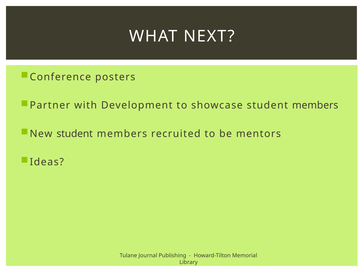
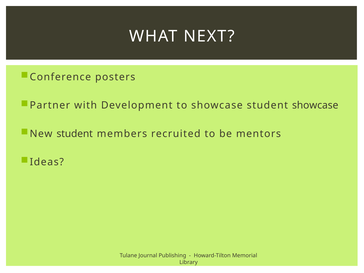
showcase student members: members -> showcase
